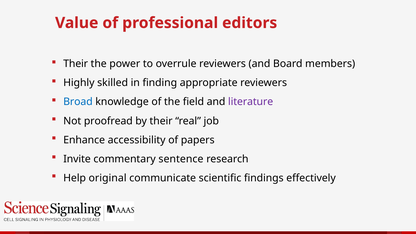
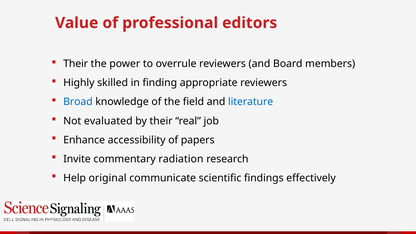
literature colour: purple -> blue
proofread: proofread -> evaluated
sentence: sentence -> radiation
